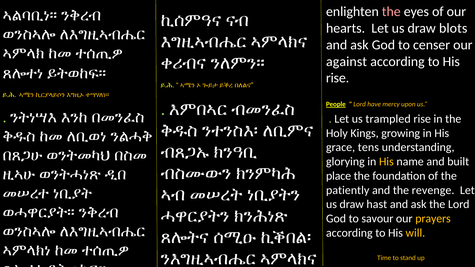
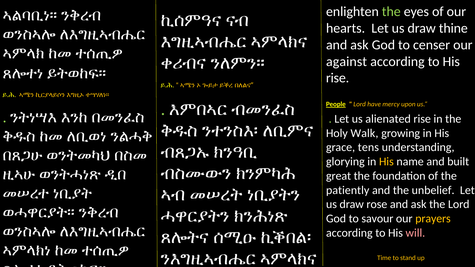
the at (391, 12) colour: pink -> light green
blots: blots -> thine
trampled: trampled -> alienated
Kings: Kings -> Walk
place: place -> great
revenge: revenge -> unbelief
hast: hast -> rose
will colour: yellow -> pink
